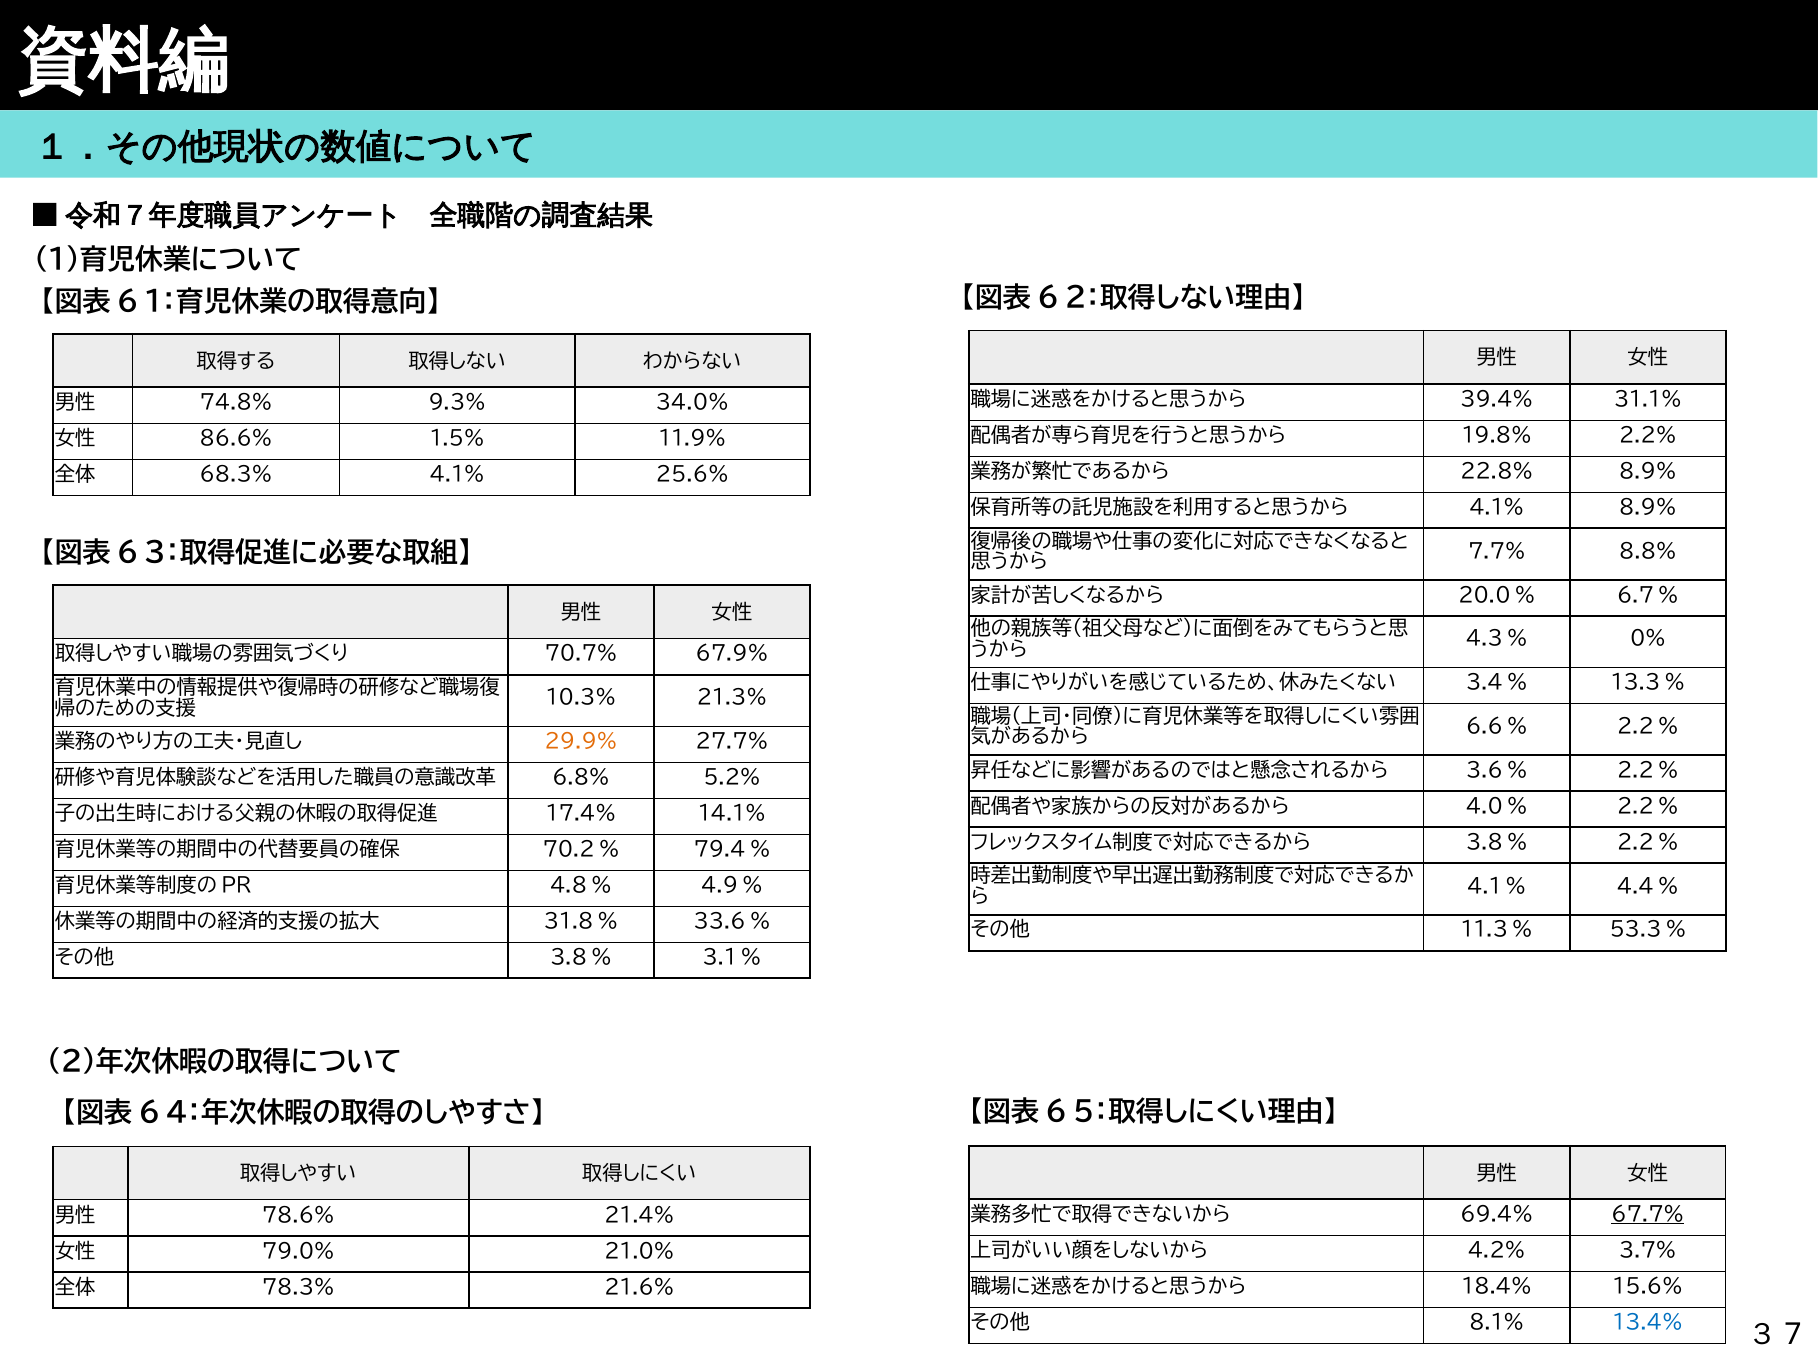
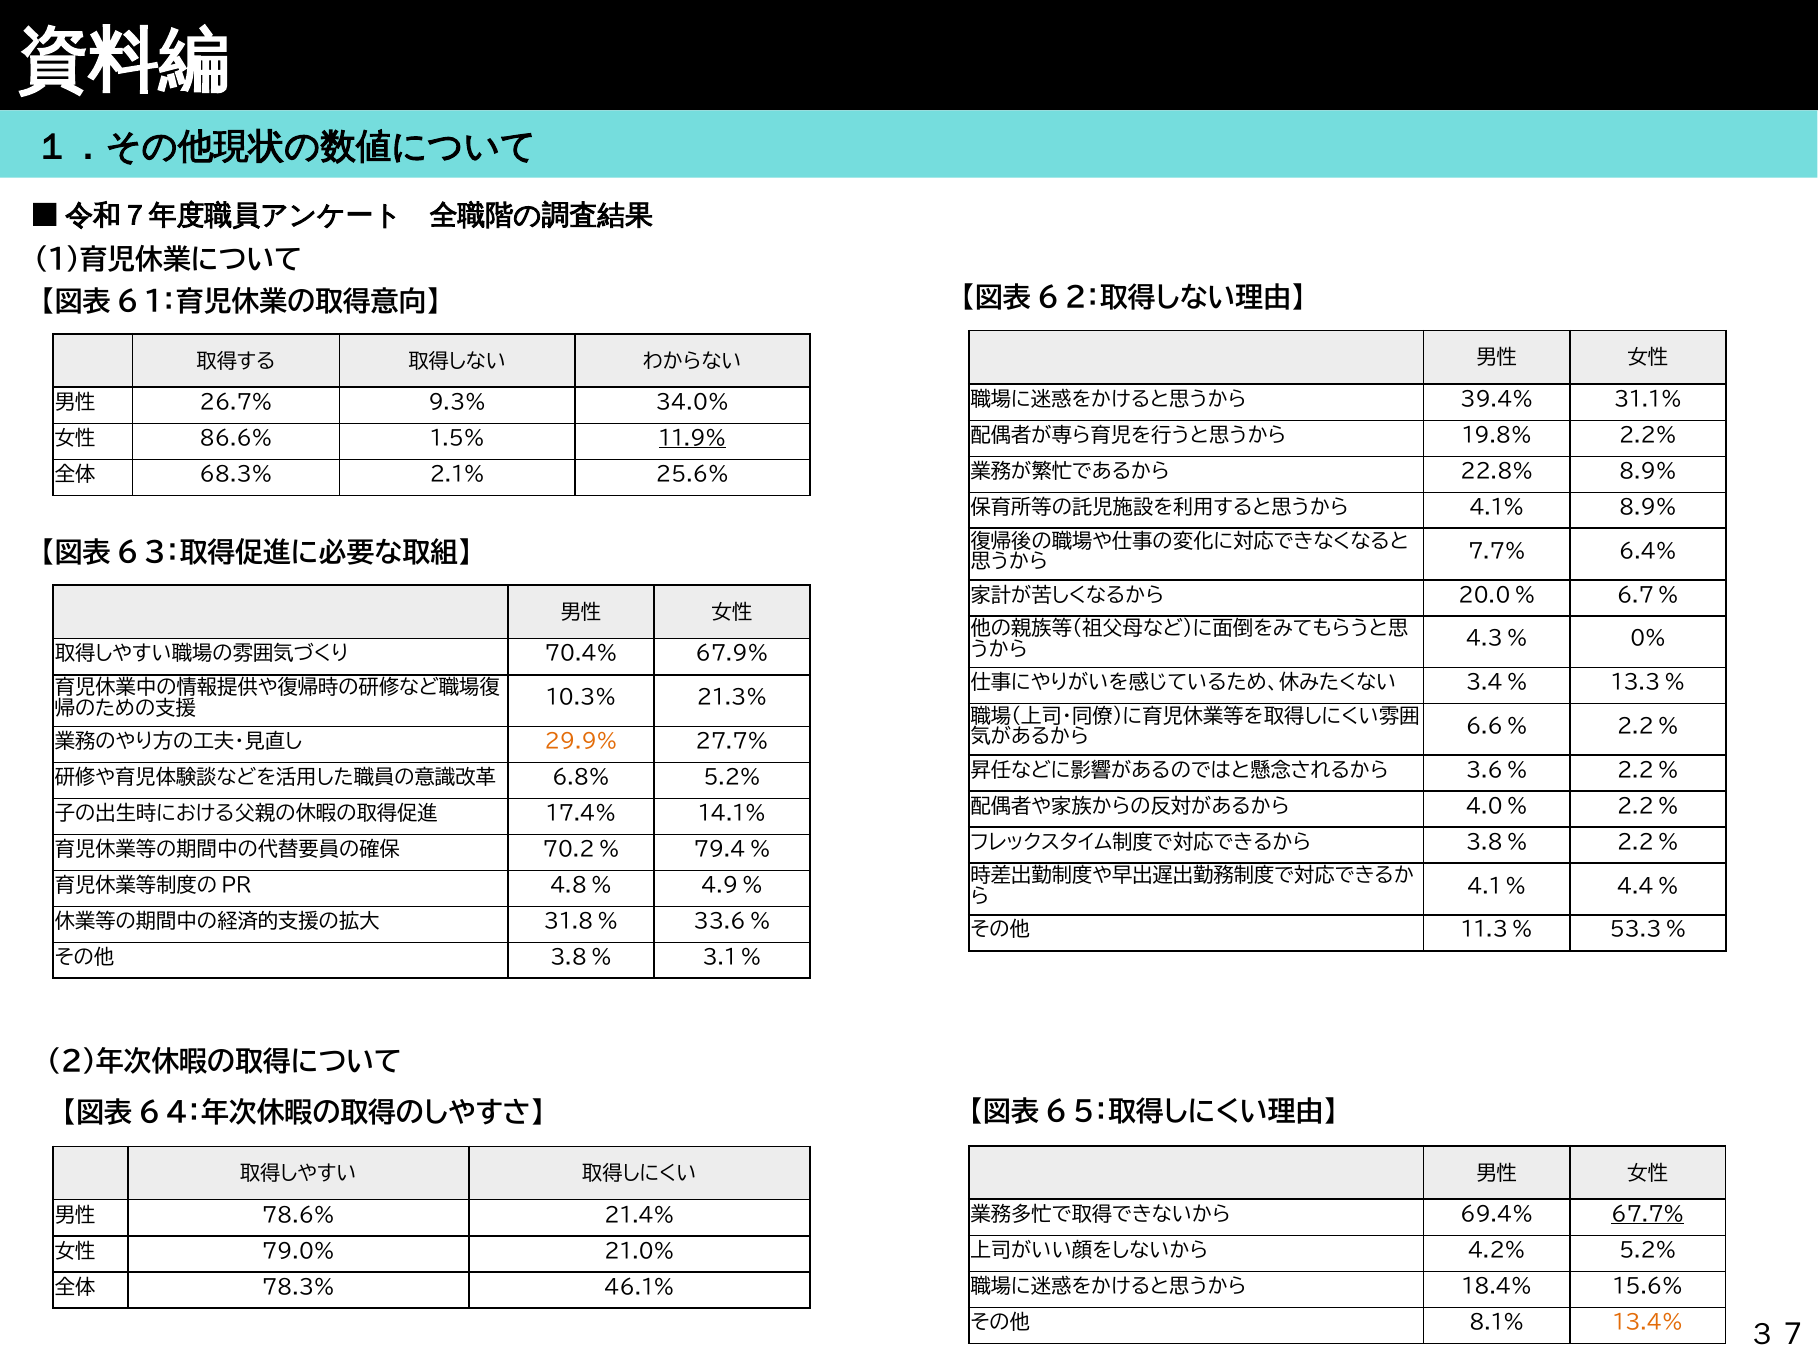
74.8%: 74.8% -> 26.7%
11.9% underline: none -> present
68.3% 4.1%: 4.1% -> 2.1%
8.8%: 8.8% -> 6.4%
70.7%: 70.7% -> 70.4%
4.2% 3.7%: 3.7% -> 5.2%
21.6%: 21.6% -> 46.1%
13.4% colour: blue -> orange
